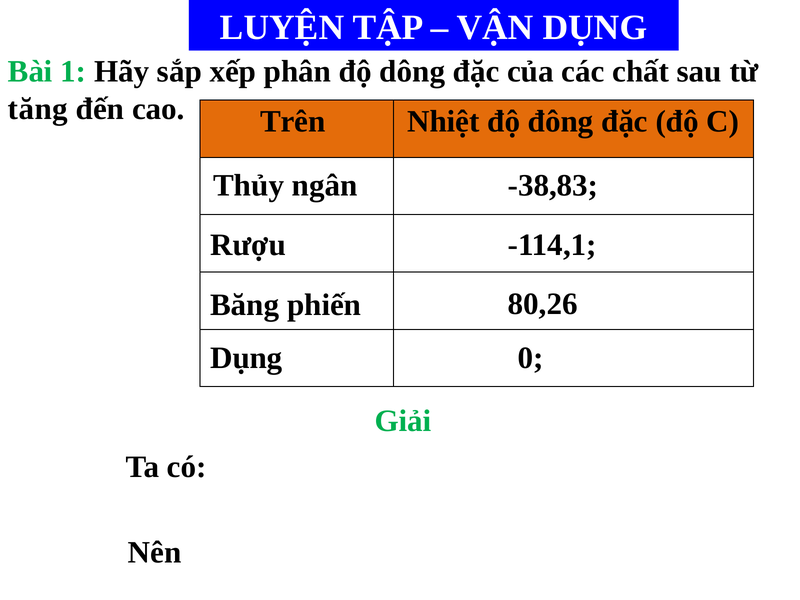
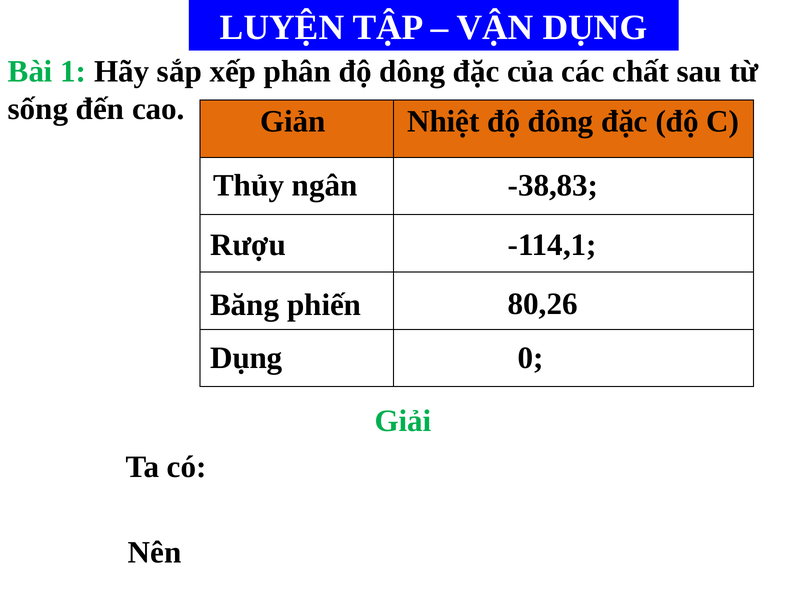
tăng: tăng -> sống
Trên: Trên -> Giản
